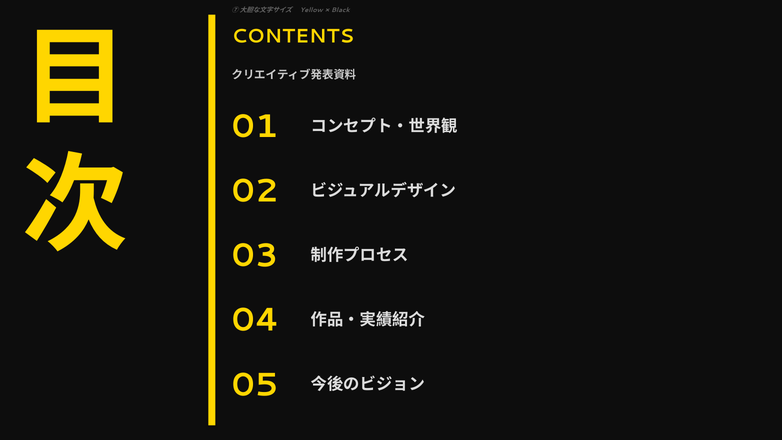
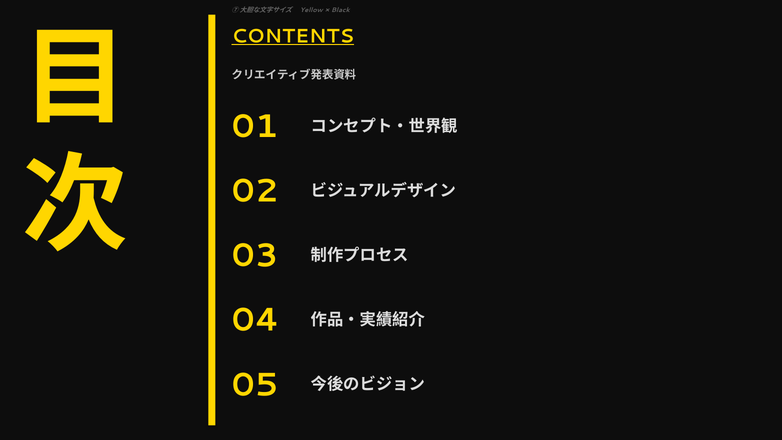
CONTENTS underline: none -> present
